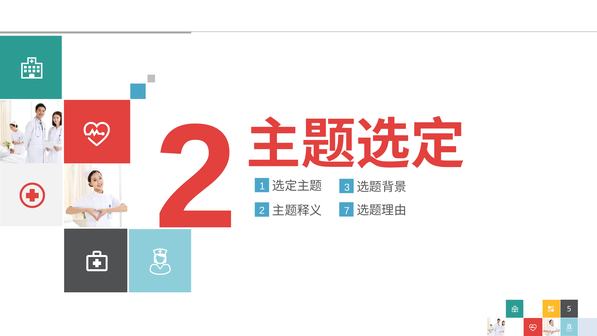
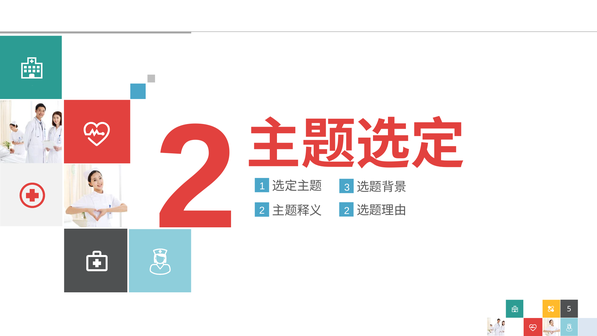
2 7: 7 -> 2
